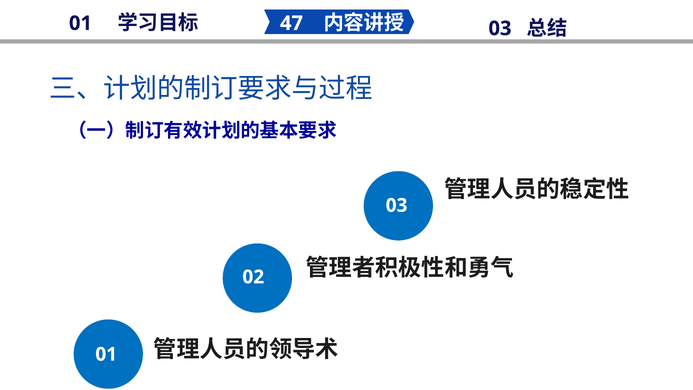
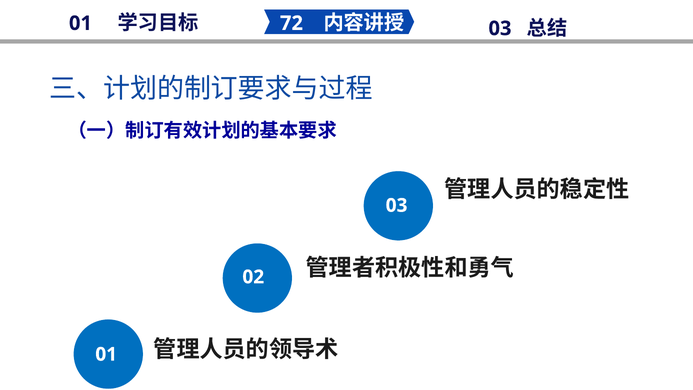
47: 47 -> 72
